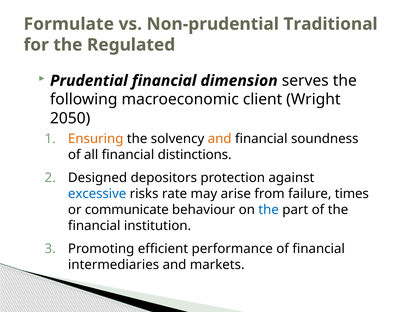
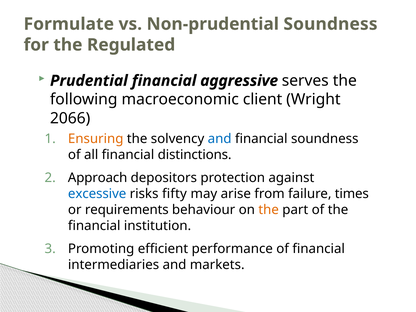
Non-prudential Traditional: Traditional -> Soundness
dimension: dimension -> aggressive
2050: 2050 -> 2066
and at (220, 139) colour: orange -> blue
Designed: Designed -> Approach
rate: rate -> fifty
communicate: communicate -> requirements
the at (269, 210) colour: blue -> orange
